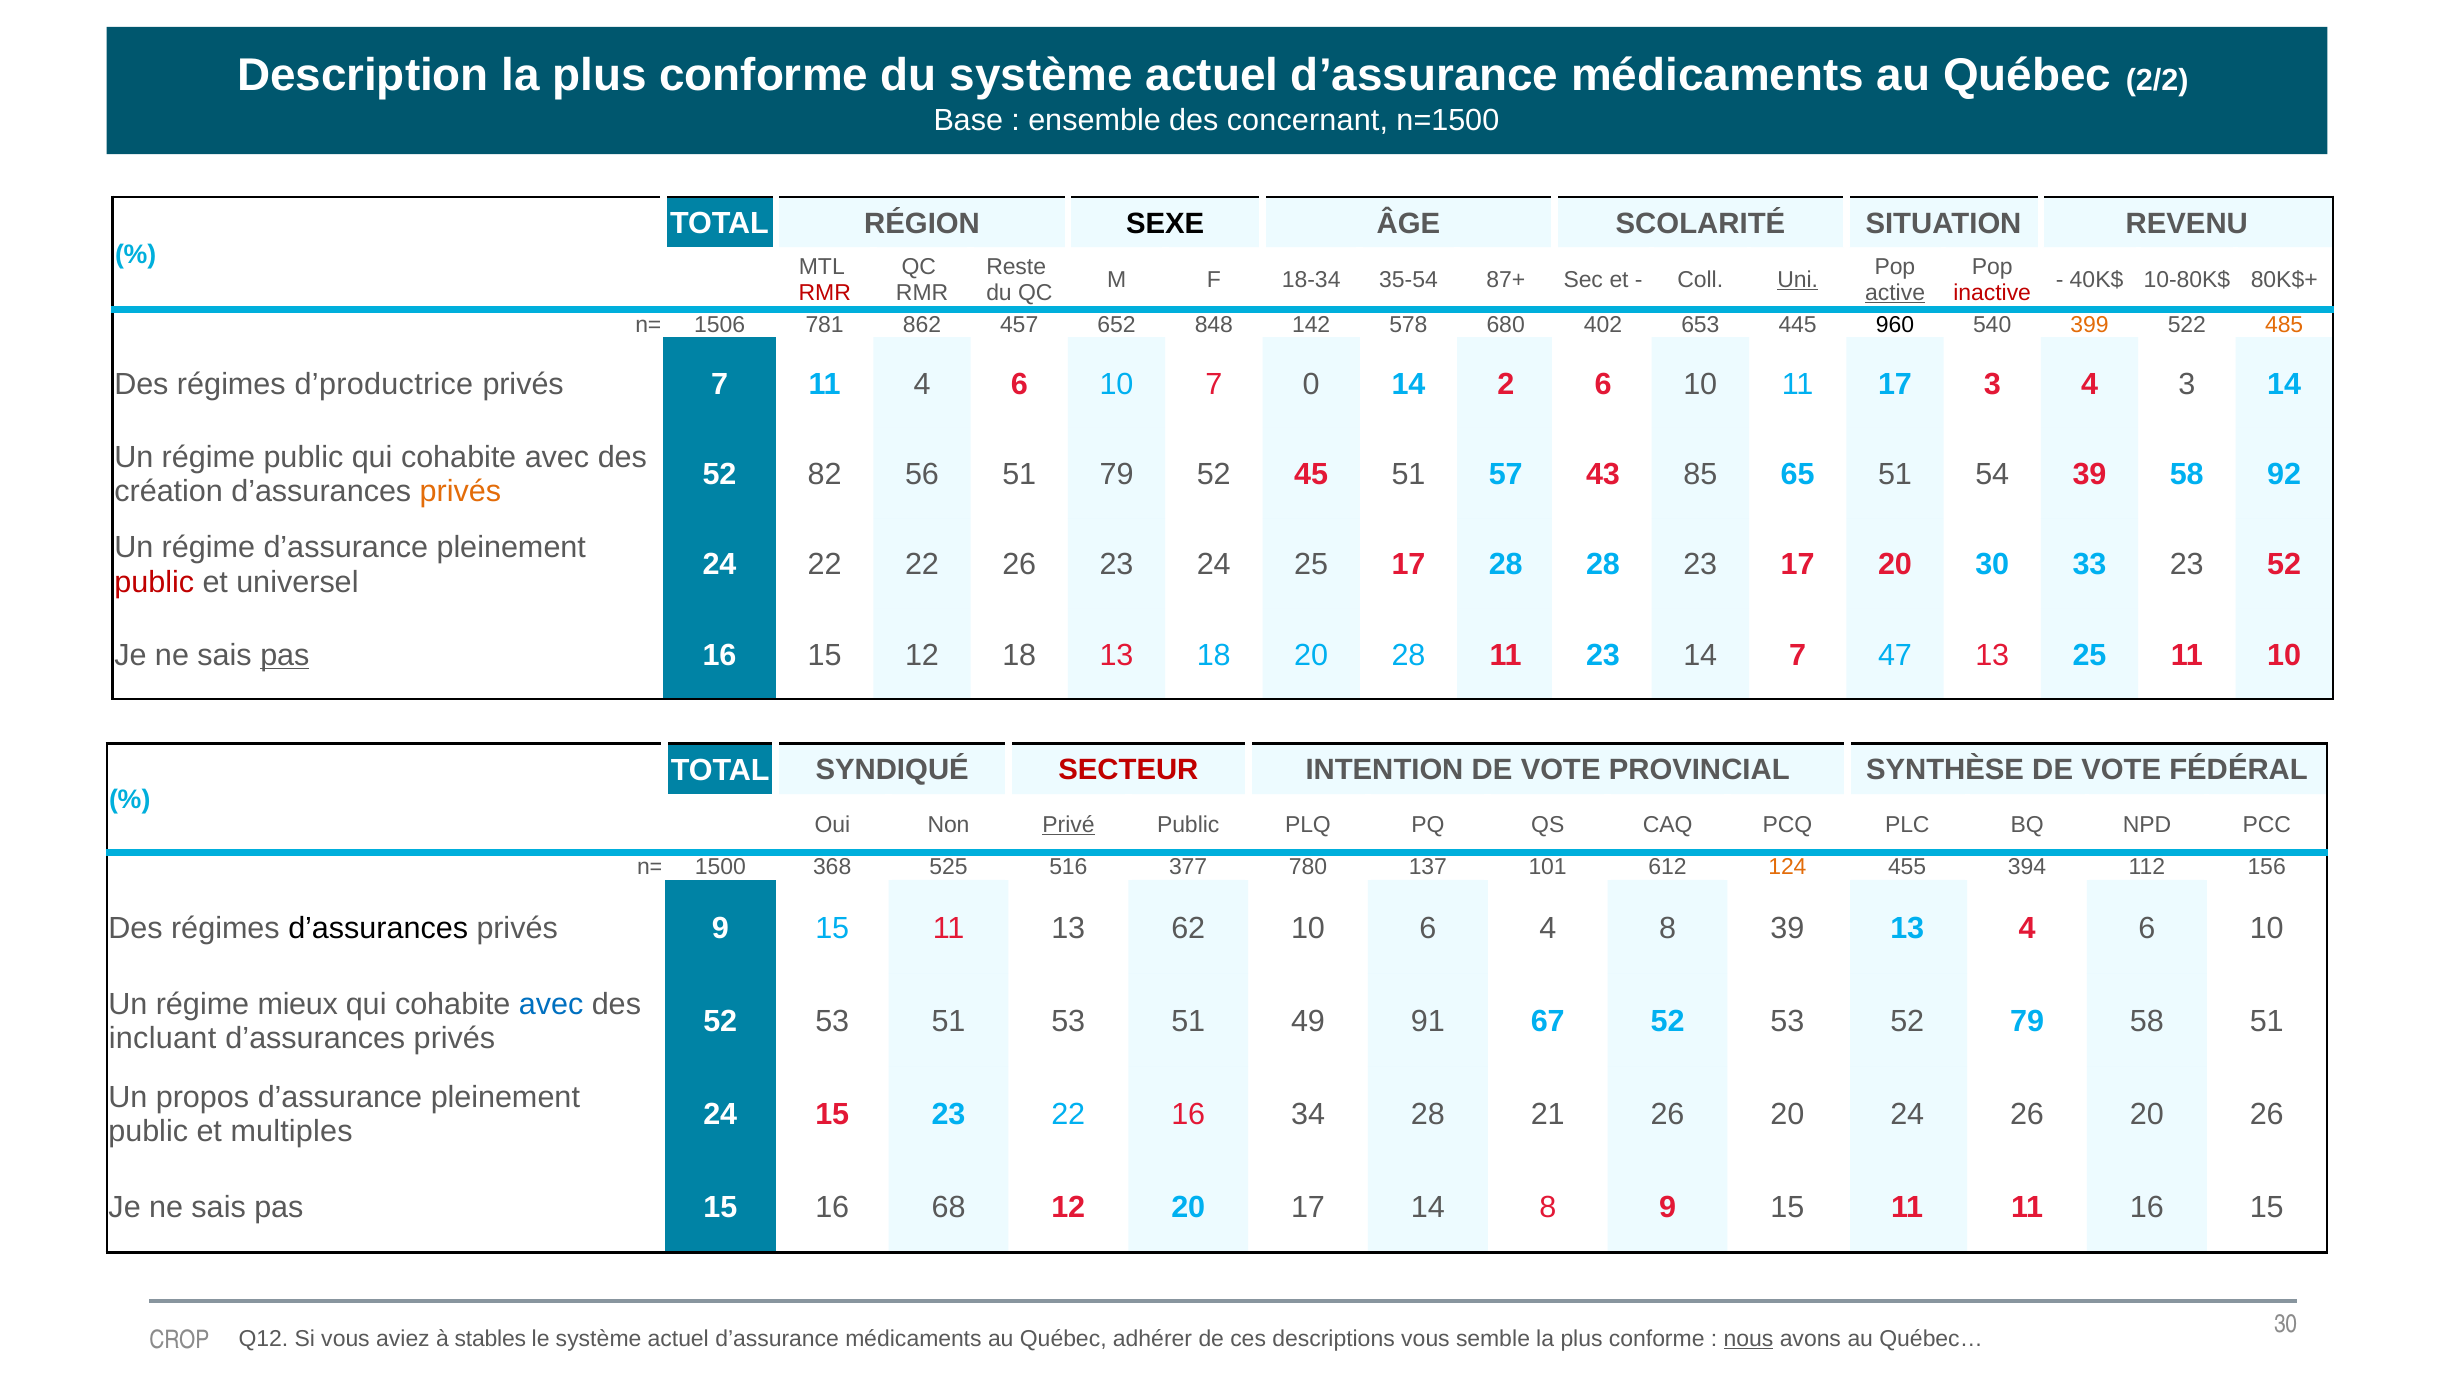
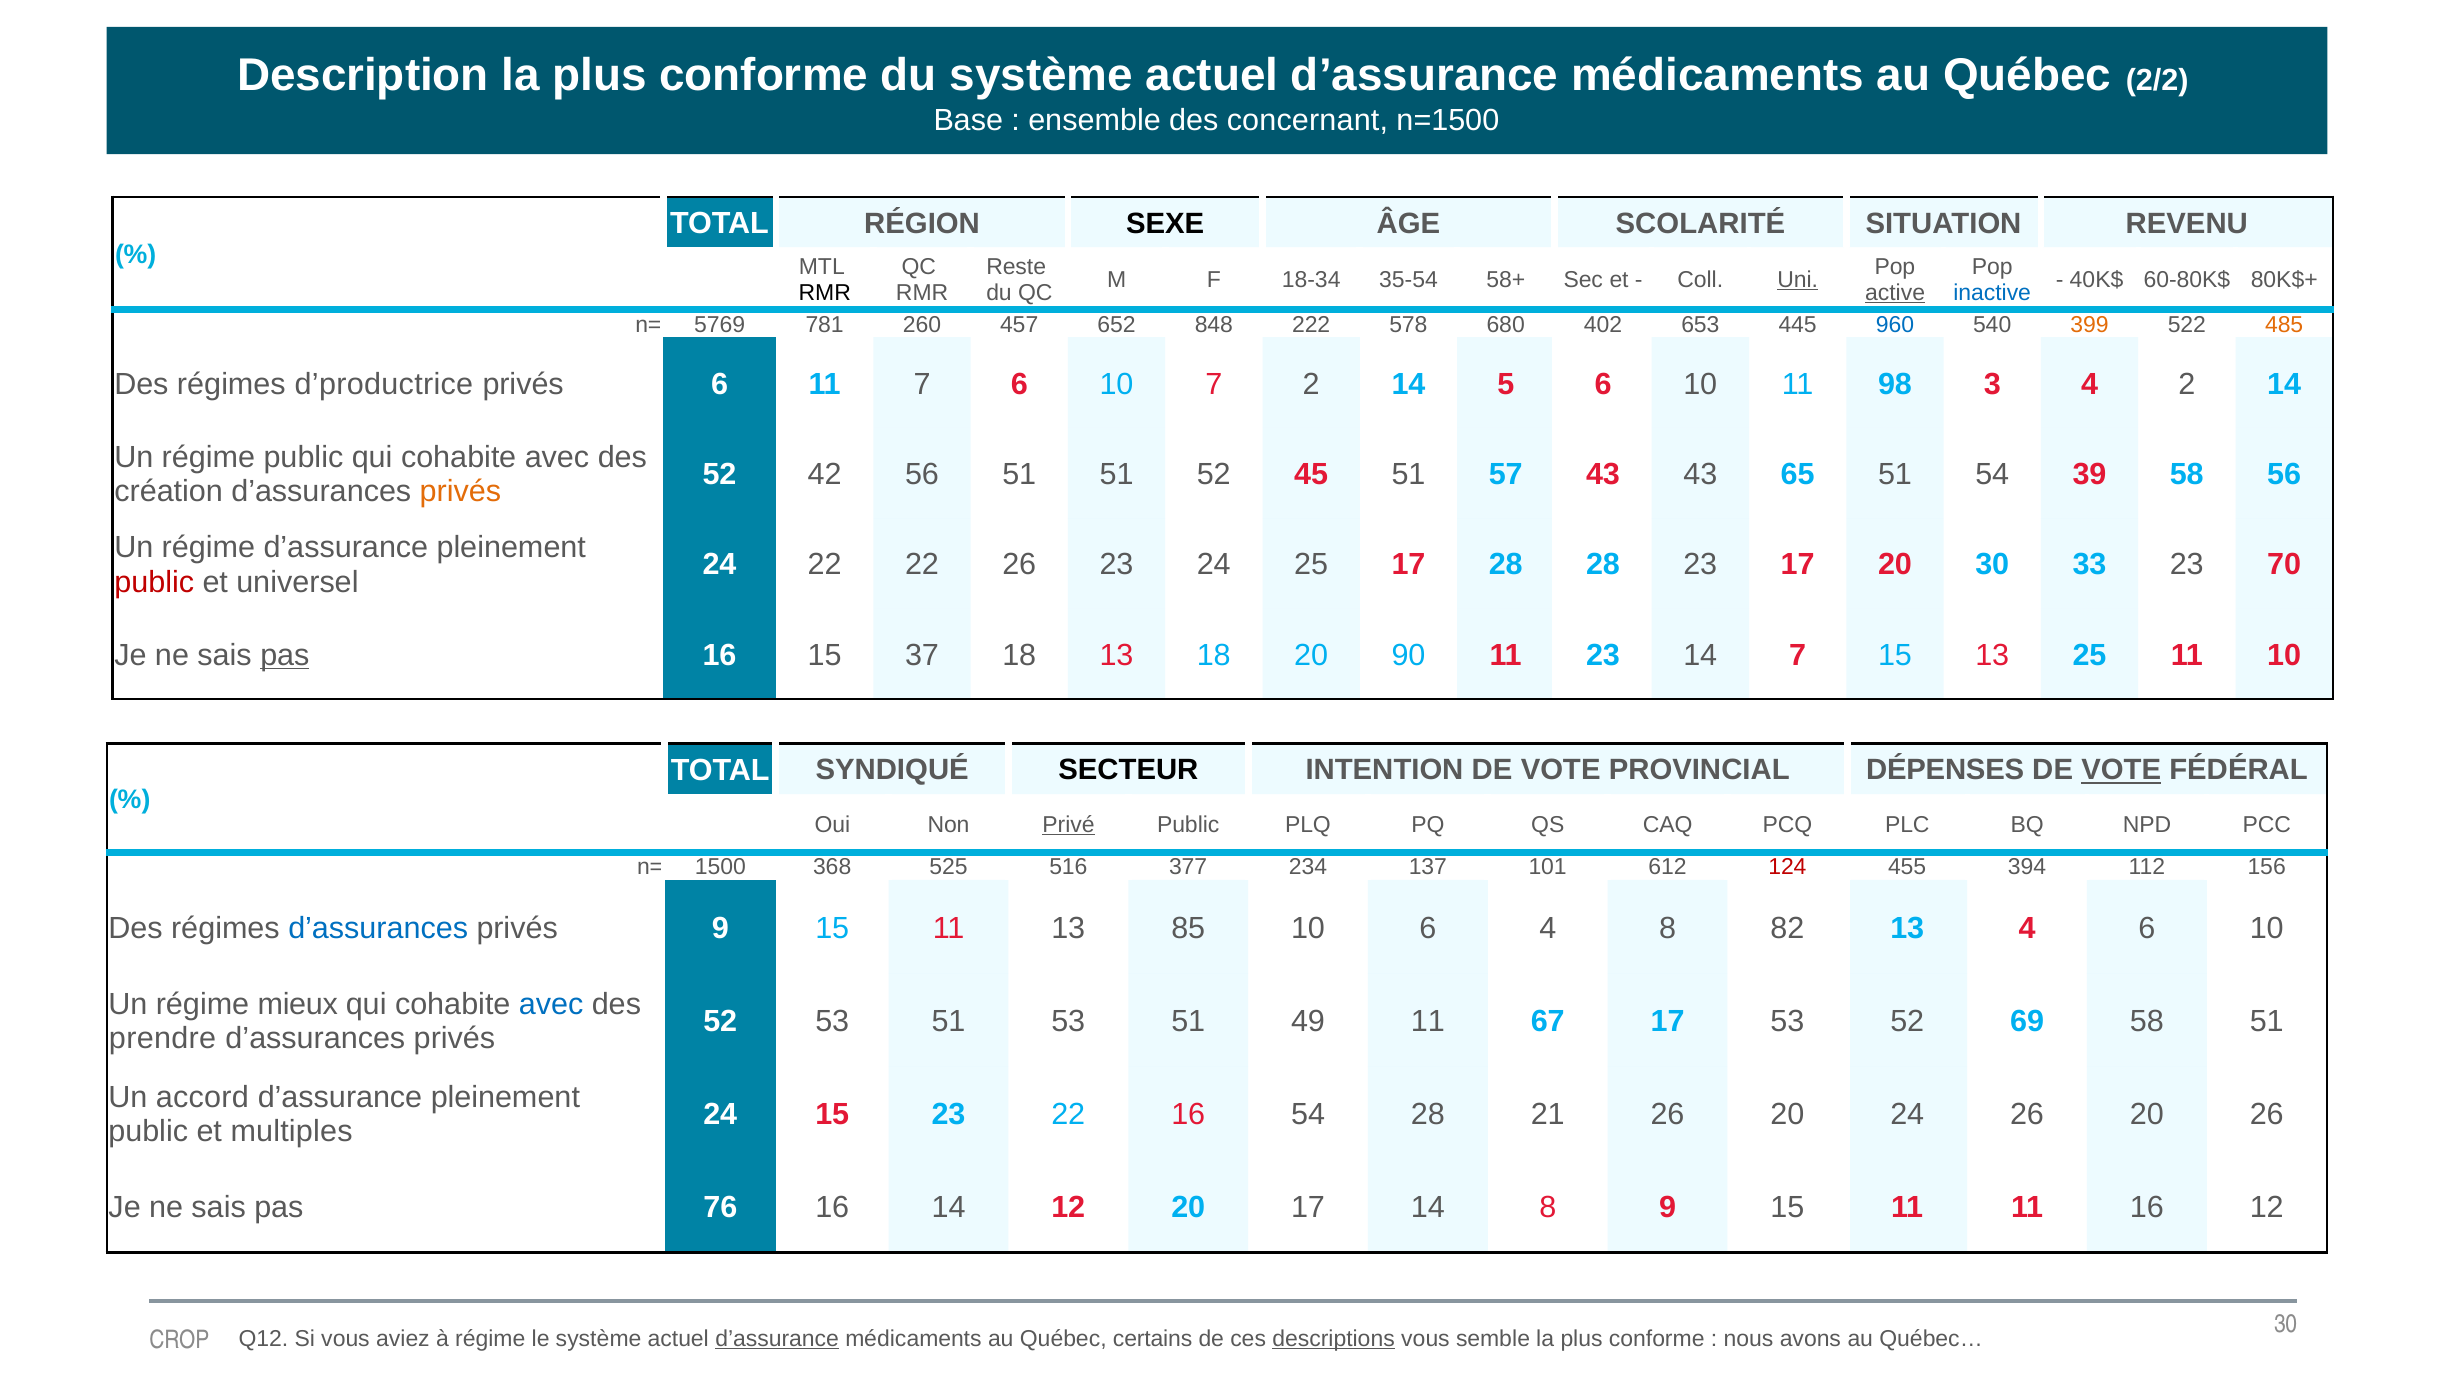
87+: 87+ -> 58+
10-80K$: 10-80K$ -> 60-80K$
RMR at (825, 293) colour: red -> black
inactive colour: red -> blue
1506: 1506 -> 5769
862: 862 -> 260
142: 142 -> 222
960 colour: black -> blue
privés 7: 7 -> 6
11 4: 4 -> 7
7 0: 0 -> 2
2: 2 -> 5
11 17: 17 -> 98
4 3: 3 -> 2
82: 82 -> 42
51 79: 79 -> 51
43 85: 85 -> 43
58 92: 92 -> 56
23 52: 52 -> 70
15 12: 12 -> 37
20 28: 28 -> 90
7 47: 47 -> 15
SECTEUR colour: red -> black
SYNTHÈSE: SYNTHÈSE -> DÉPENSES
VOTE at (2121, 770) underline: none -> present
780: 780 -> 234
124 colour: orange -> red
d’assurances at (378, 928) colour: black -> blue
62: 62 -> 85
8 39: 39 -> 82
49 91: 91 -> 11
67 52: 52 -> 17
52 79: 79 -> 69
incluant: incluant -> prendre
propos: propos -> accord
16 34: 34 -> 54
pas 15: 15 -> 76
16 68: 68 -> 14
11 16 15: 15 -> 12
à stables: stables -> régime
d’assurance at (777, 1339) underline: none -> present
adhérer: adhérer -> certains
descriptions underline: none -> present
nous underline: present -> none
